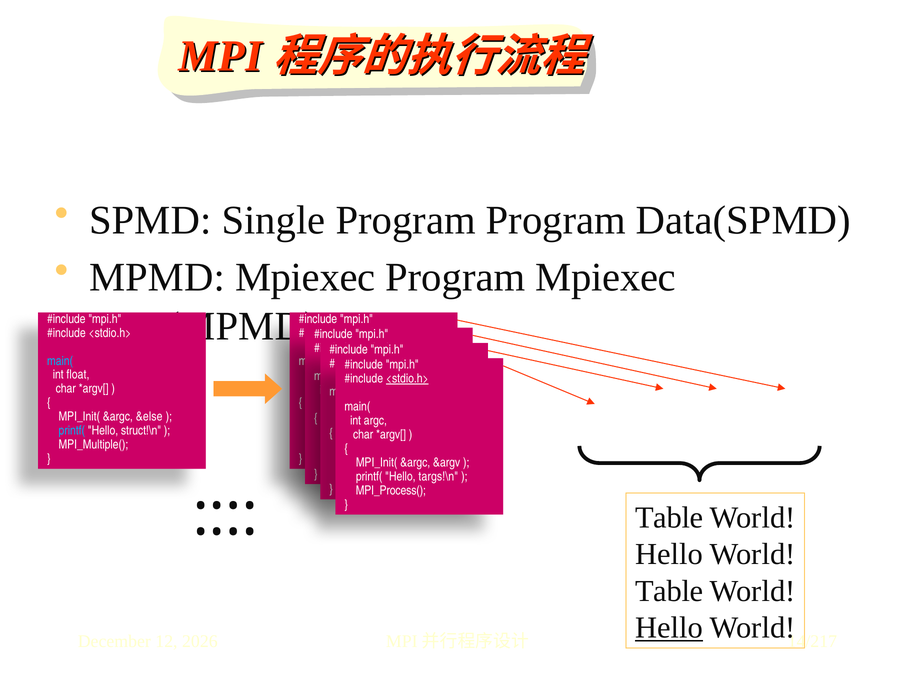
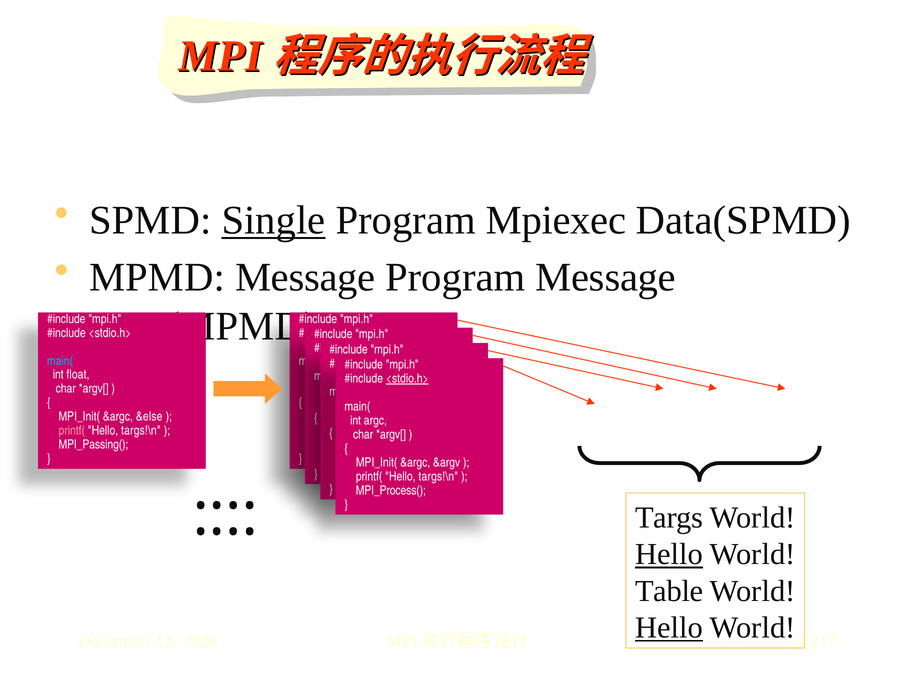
Single underline: none -> present
Program Program: Program -> Mpiexec
MPMD Mpiexec: Mpiexec -> Message
Program Mpiexec: Mpiexec -> Message
printf( at (72, 431) colour: light blue -> pink
struct!\n at (141, 431): struct!\n -> targs!\n
MPI_Multiple(: MPI_Multiple( -> MPI_Passing(
Table at (669, 518): Table -> Targs
Hello at (669, 555) underline: none -> present
